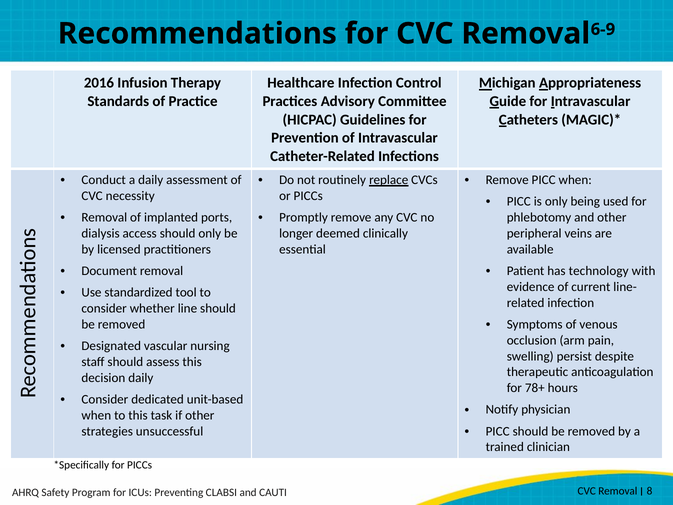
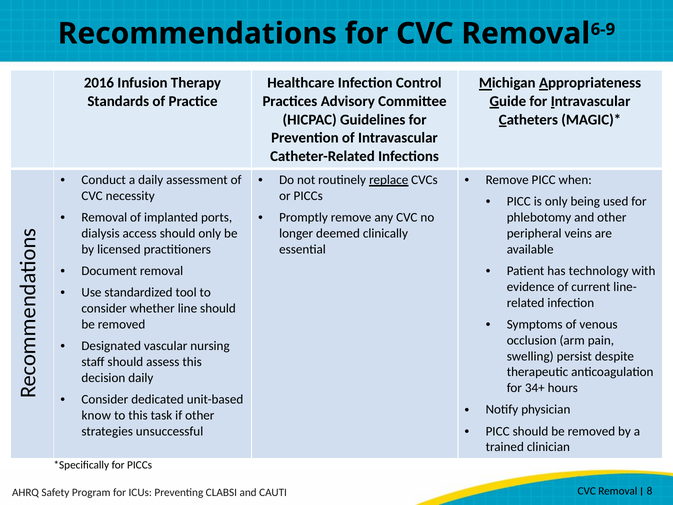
78+: 78+ -> 34+
when at (96, 415): when -> know
